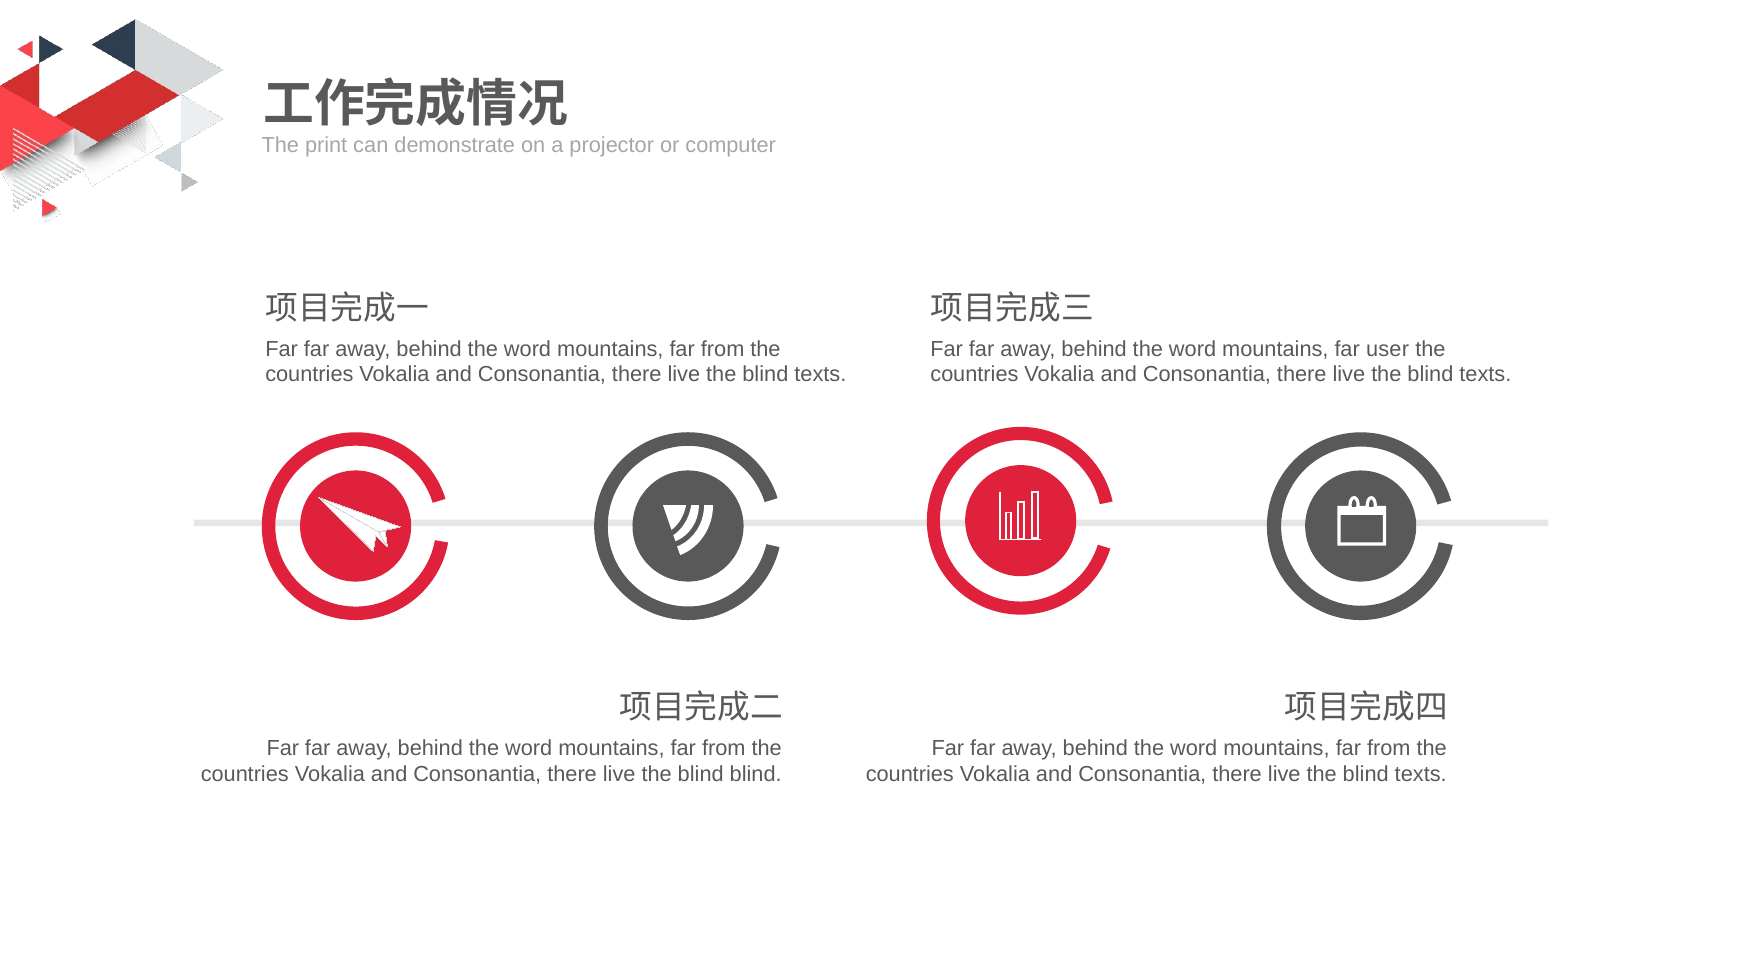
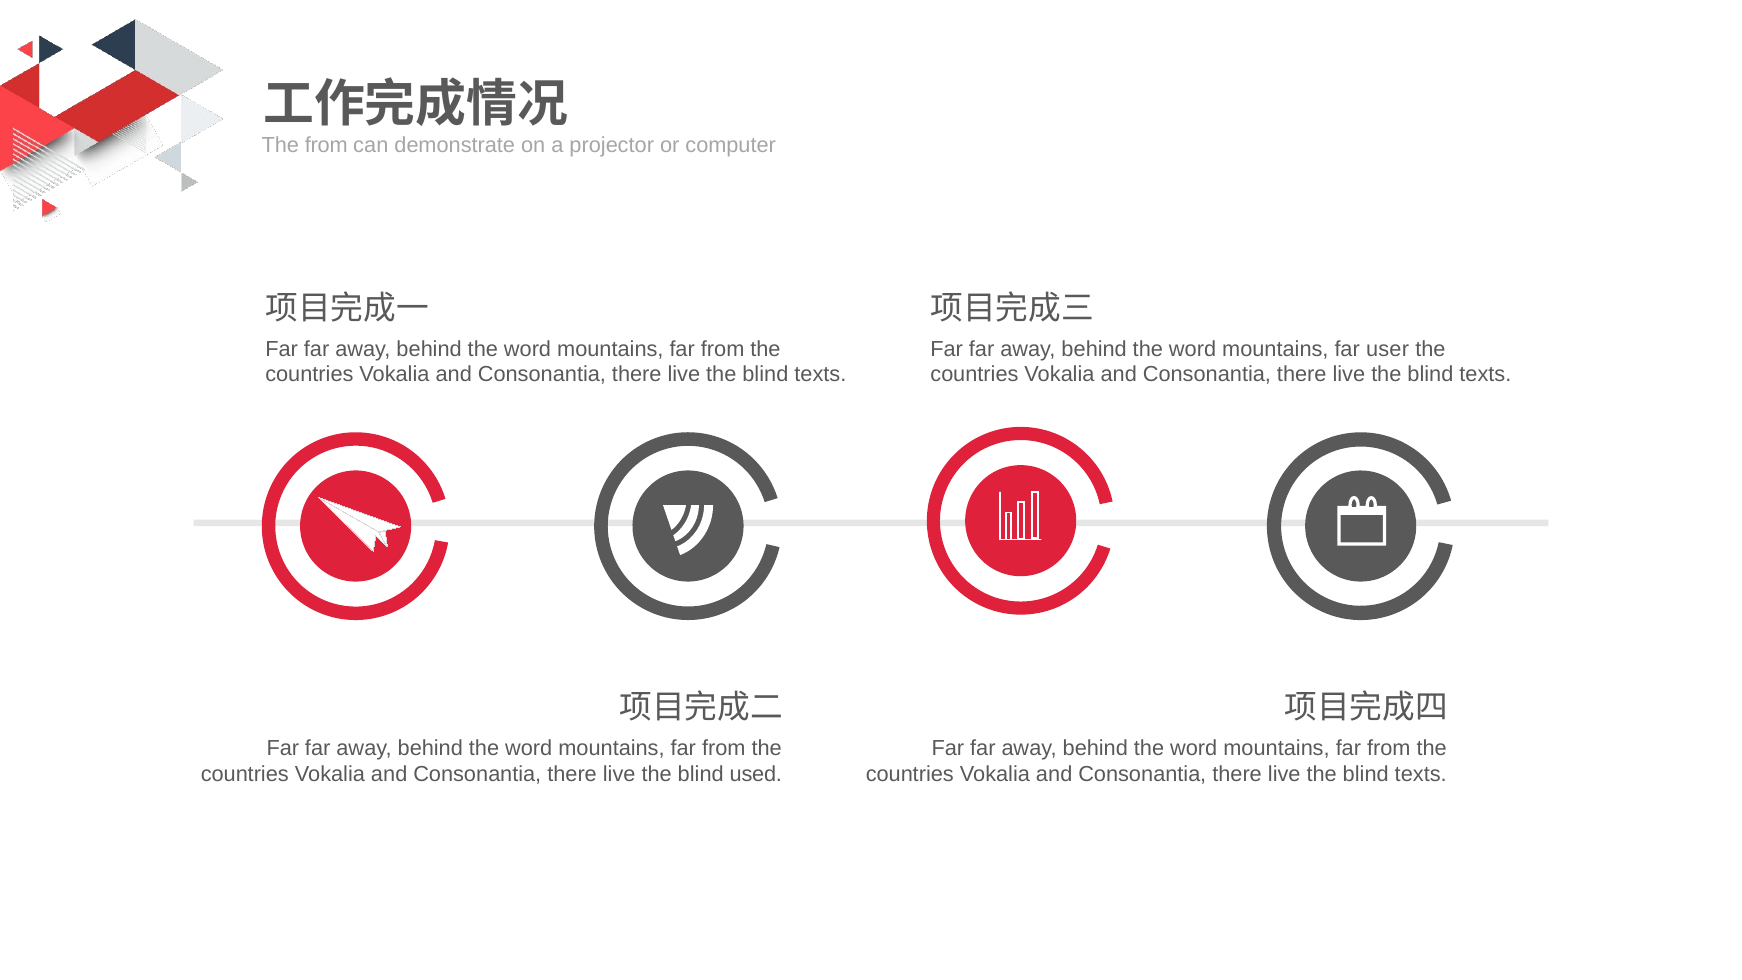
The print: print -> from
blind blind: blind -> used
